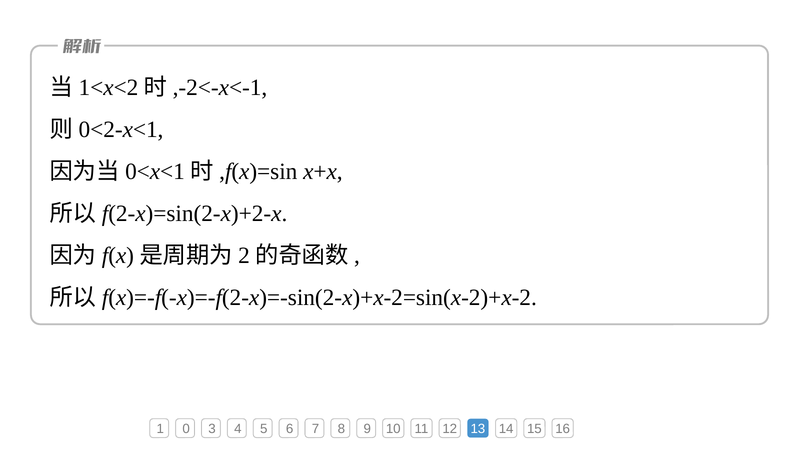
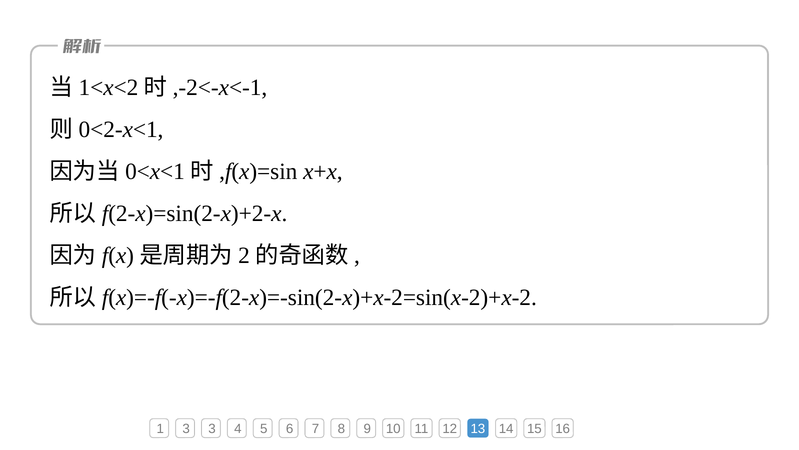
1 0: 0 -> 3
